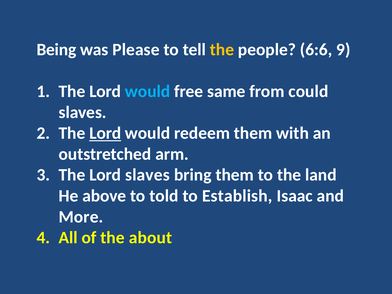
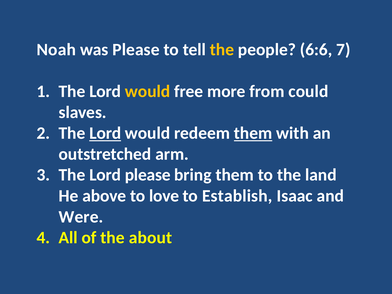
Being: Being -> Noah
9: 9 -> 7
would at (148, 91) colour: light blue -> yellow
same: same -> more
them at (253, 133) underline: none -> present
Lord slaves: slaves -> please
told: told -> love
More: More -> Were
